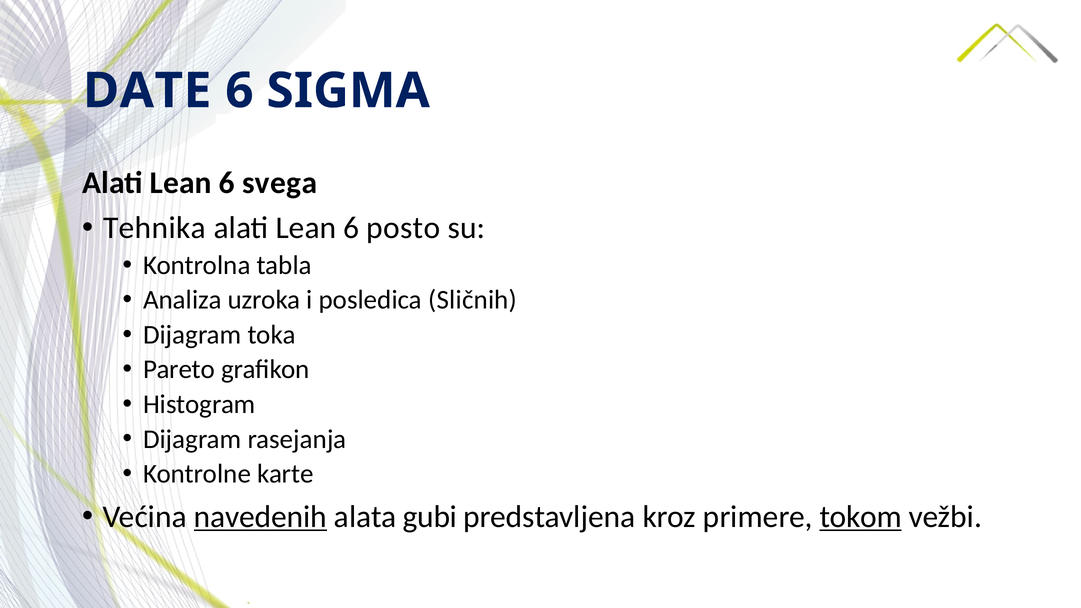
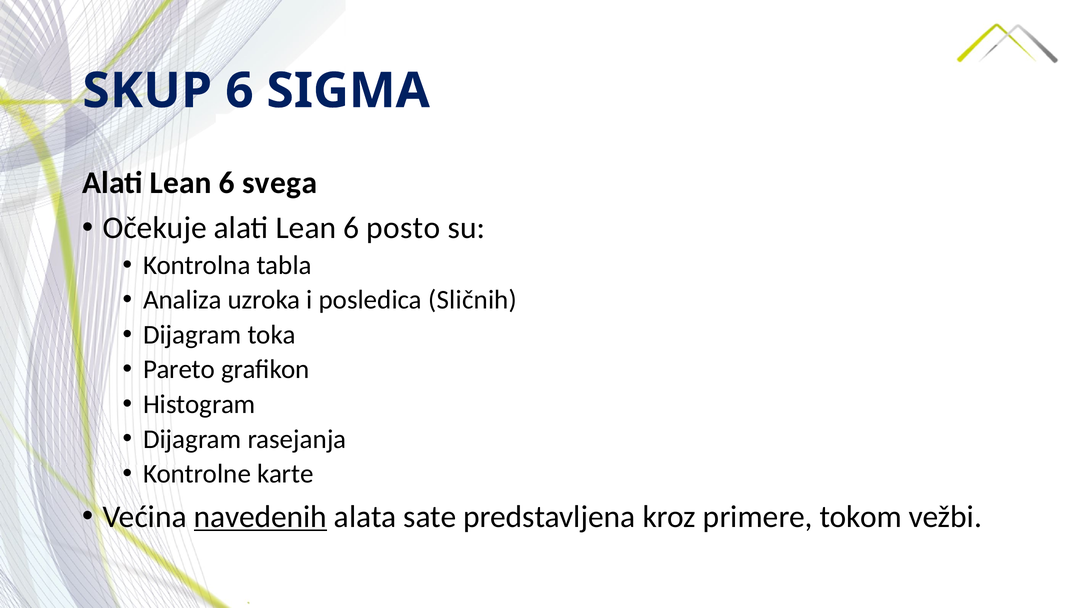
DATE: DATE -> SKUP
Tehnika: Tehnika -> Očekuje
gubi: gubi -> sate
tokom underline: present -> none
